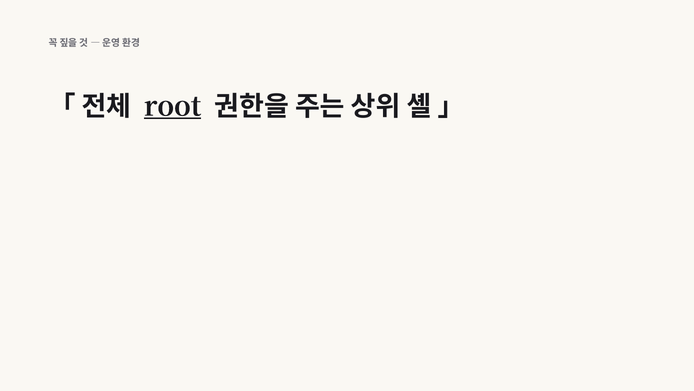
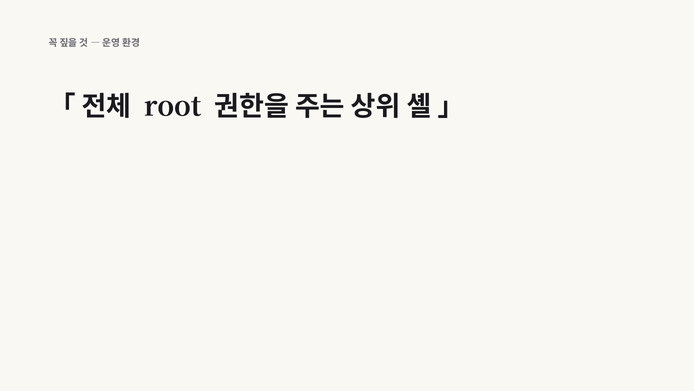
root underline: present -> none
